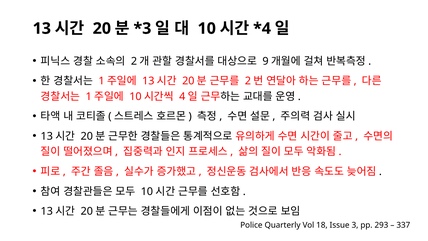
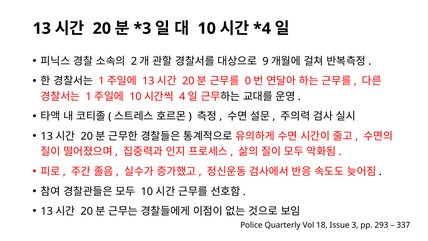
2 at (248, 81): 2 -> 0
